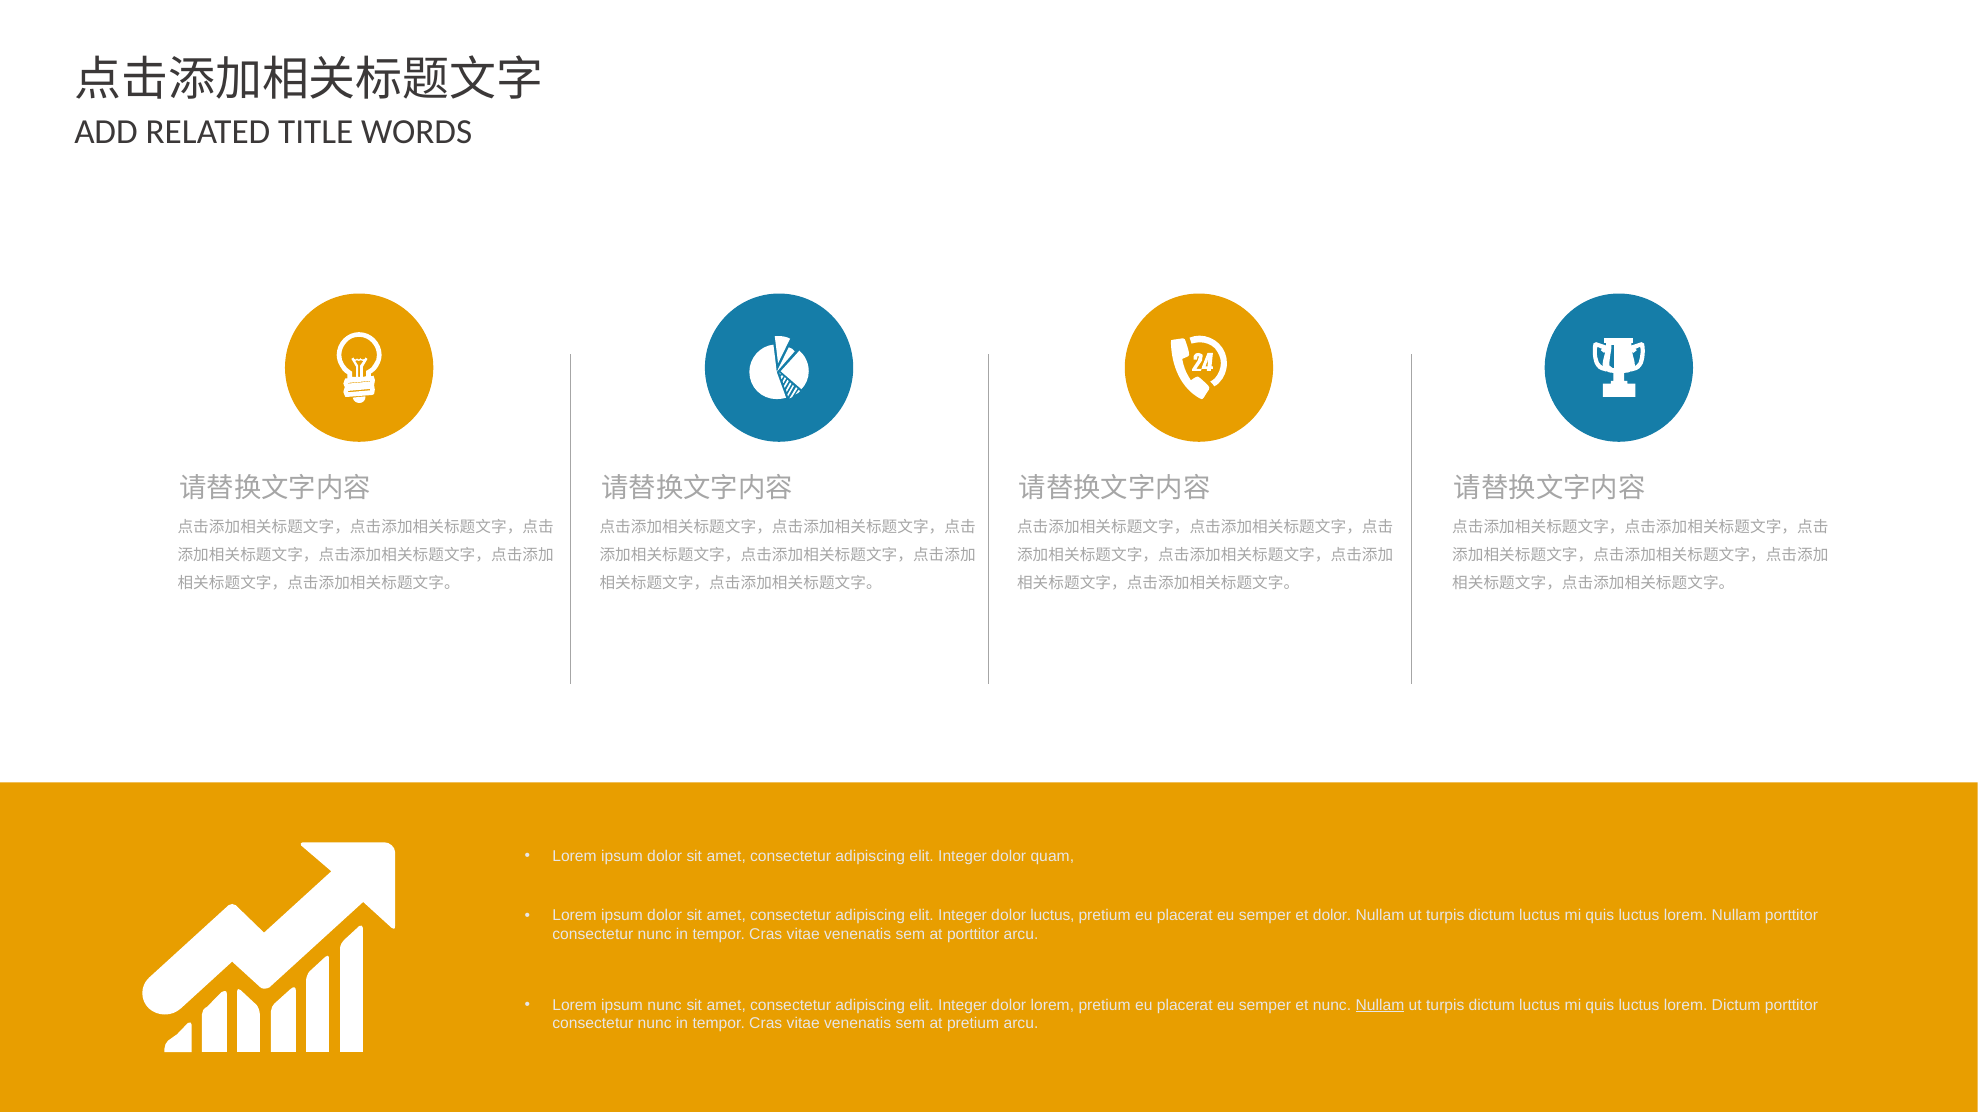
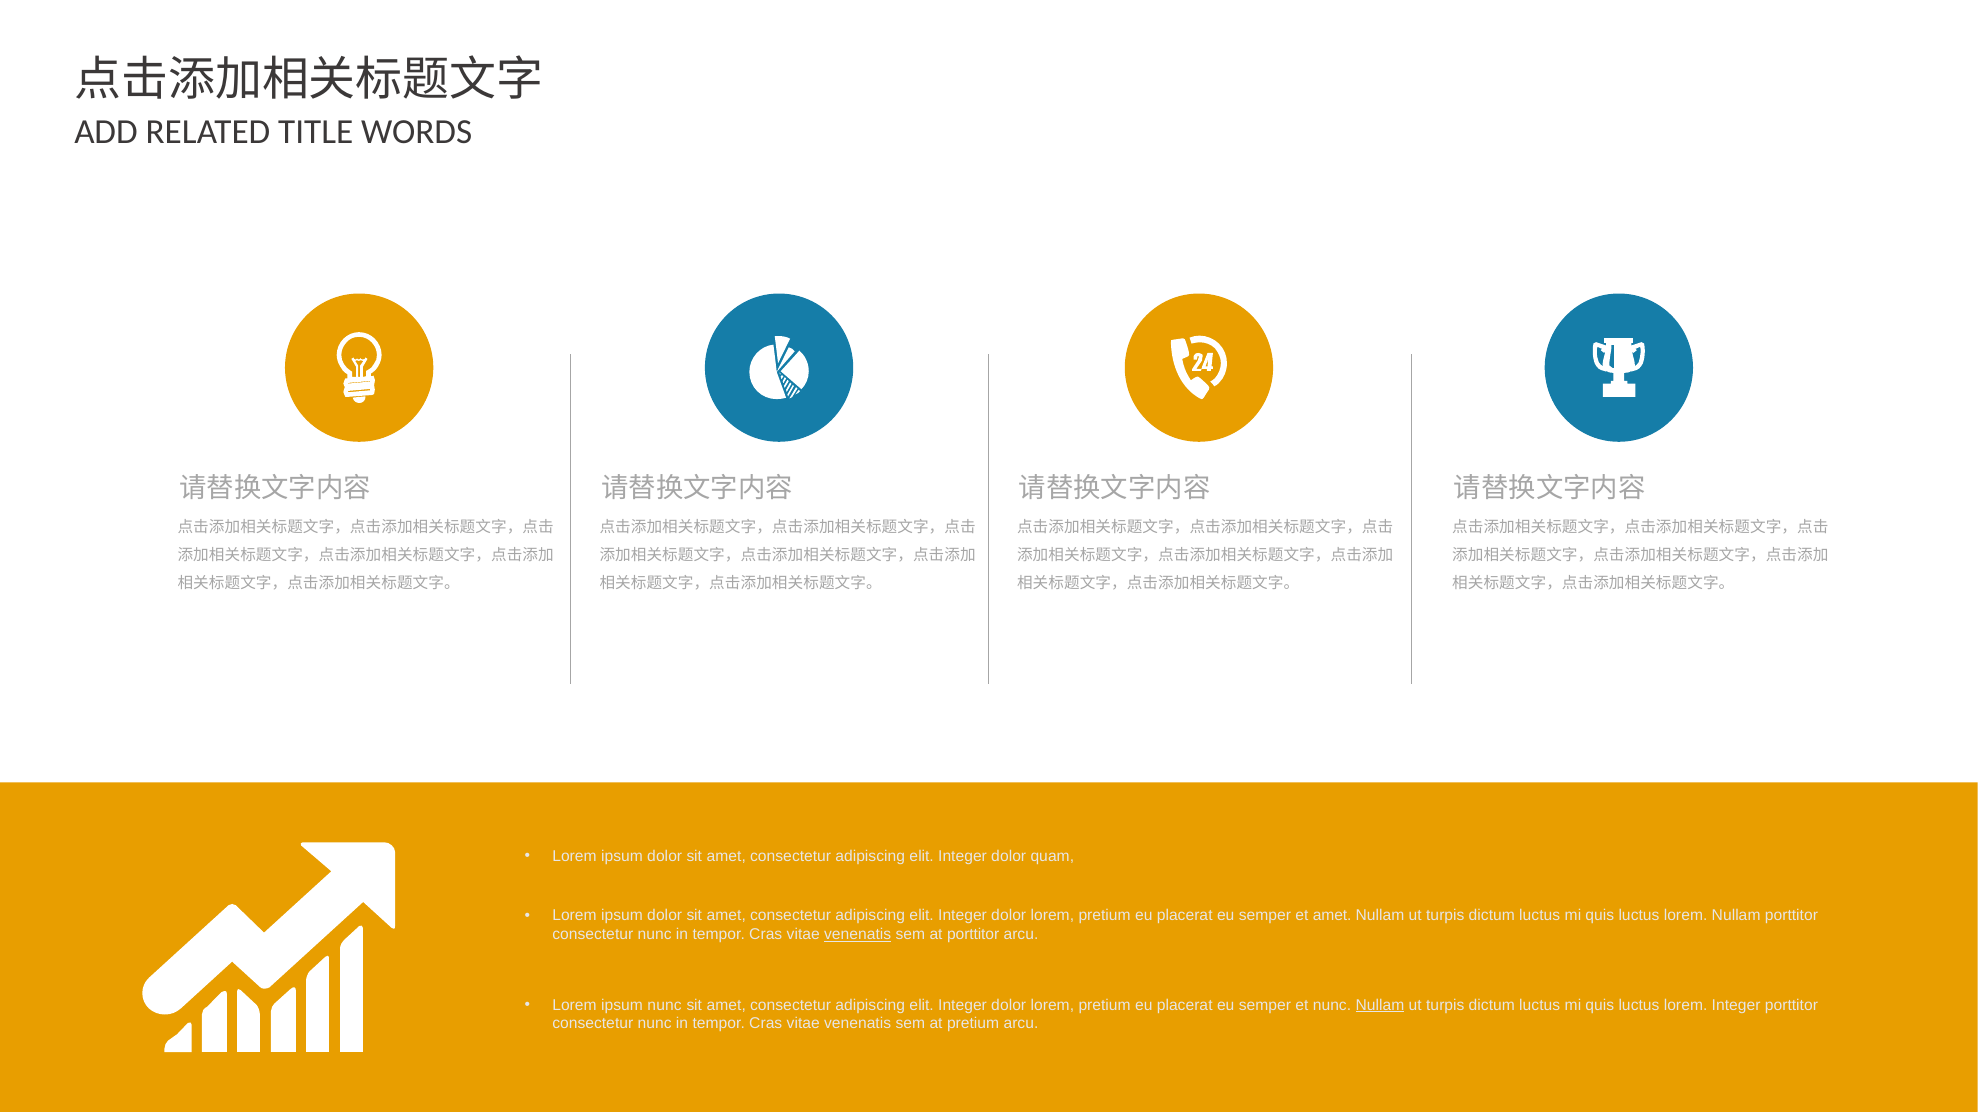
luctus at (1052, 916): luctus -> lorem
et dolor: dolor -> amet
venenatis at (858, 935) underline: none -> present
lorem Dictum: Dictum -> Integer
